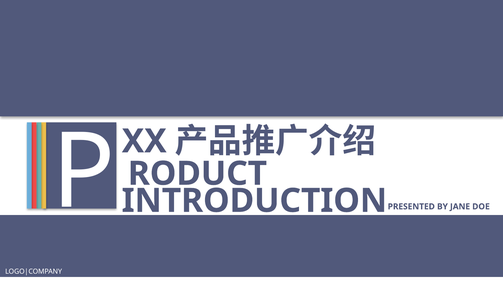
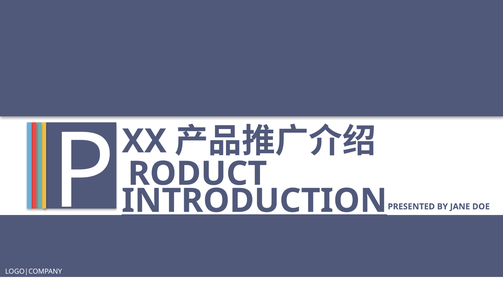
INTRODUCTION underline: none -> present
